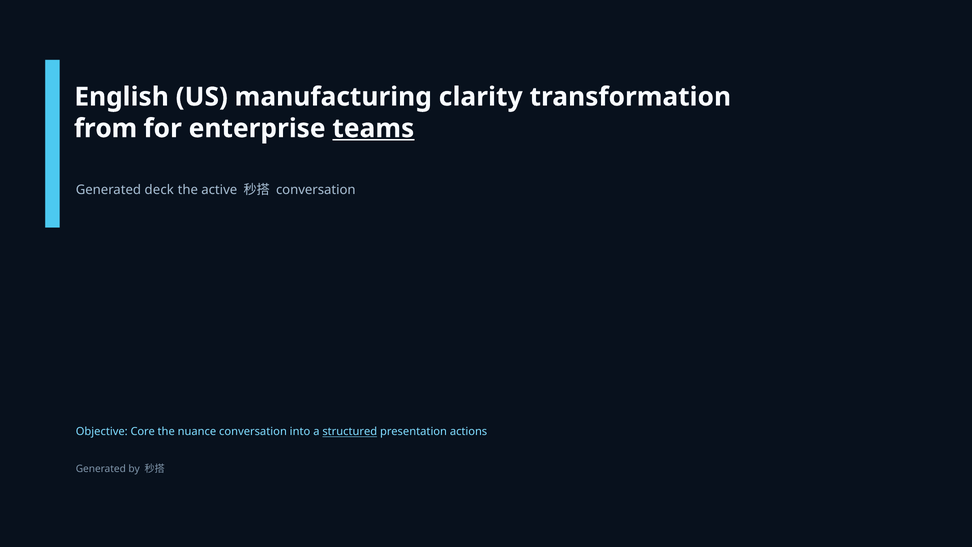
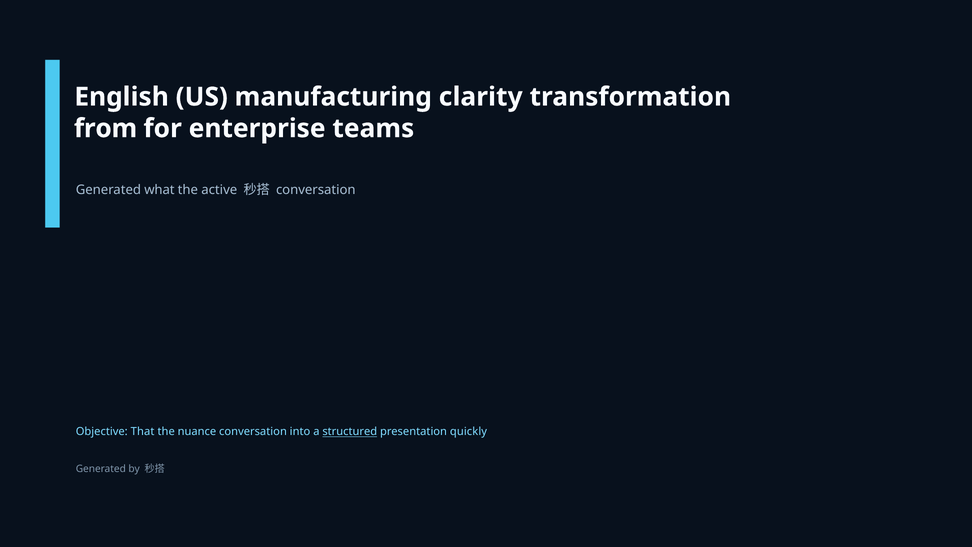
teams underline: present -> none
deck: deck -> what
Core: Core -> That
actions: actions -> quickly
